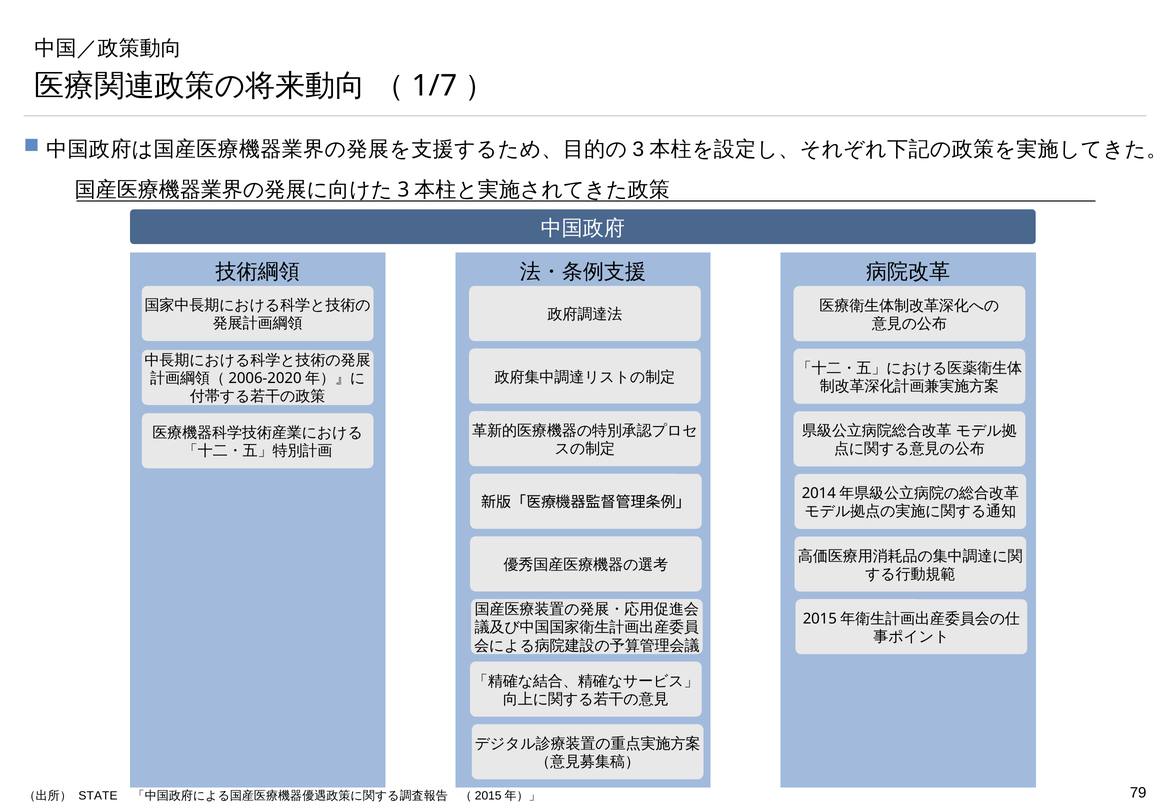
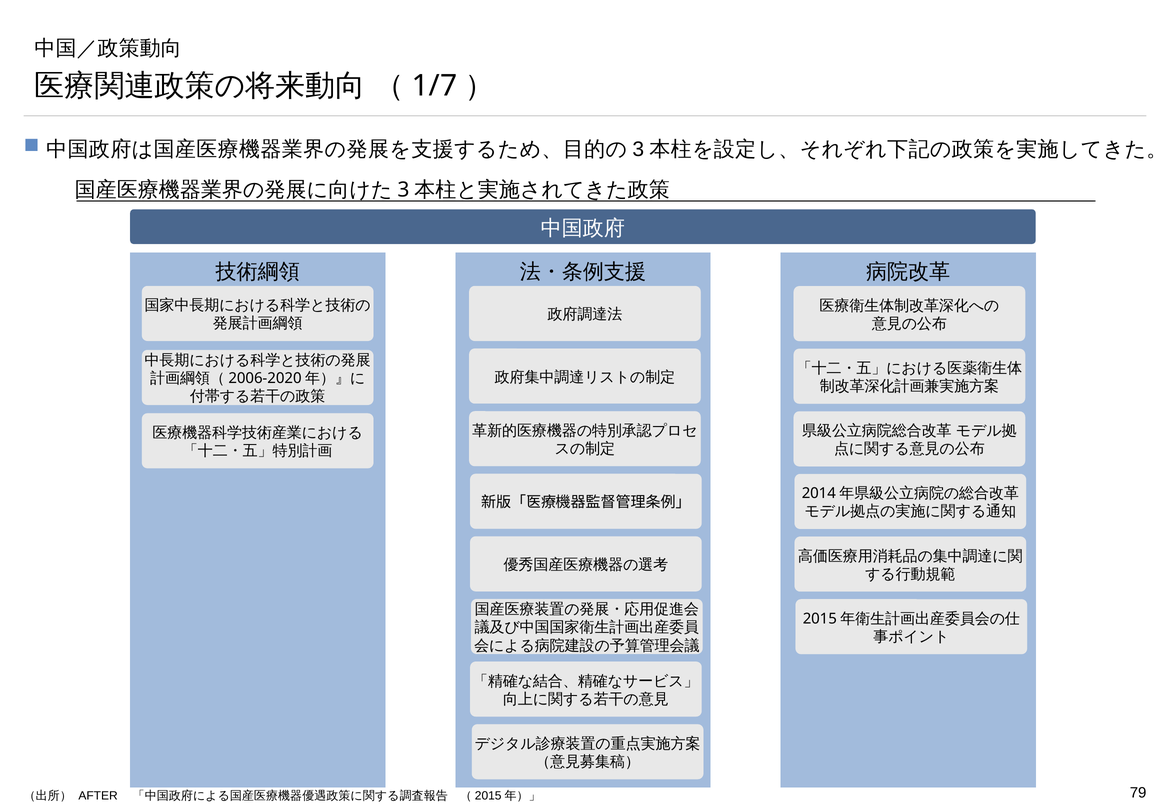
STATE: STATE -> AFTER
